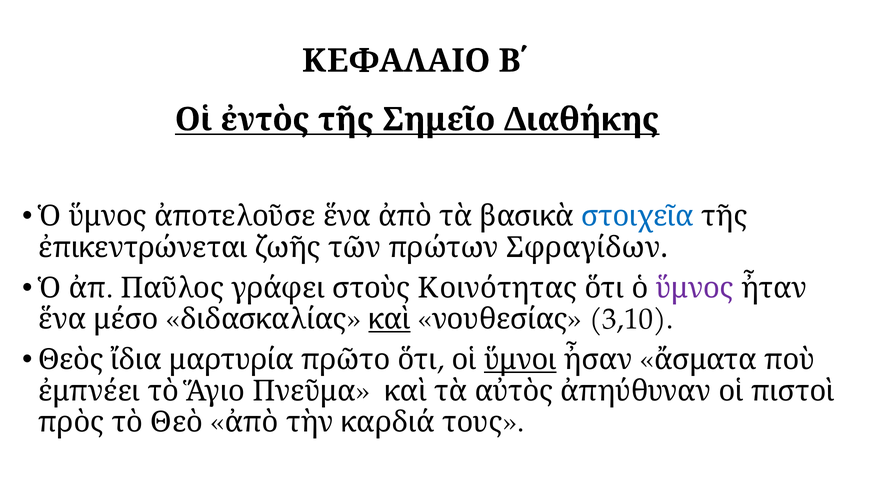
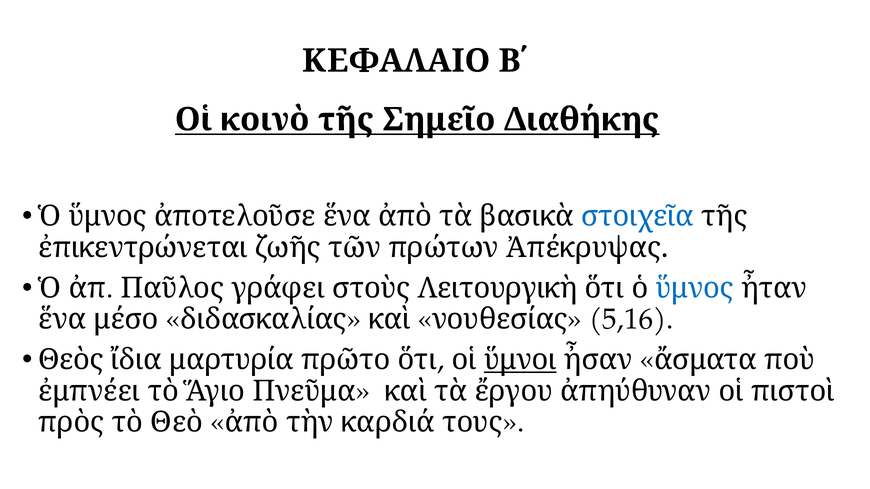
ἐντὸς: ἐντὸς -> κοινὸ
Σφραγίδων: Σφραγίδων -> Ἀπέκρυψας
Κοινότητας: Κοινότητας -> Λειτουργικὴ
ὕμνος at (695, 288) colour: purple -> blue
καὶ at (390, 320) underline: present -> none
3,10: 3,10 -> 5,16
αὐτὸς: αὐτὸς -> ἔργου
